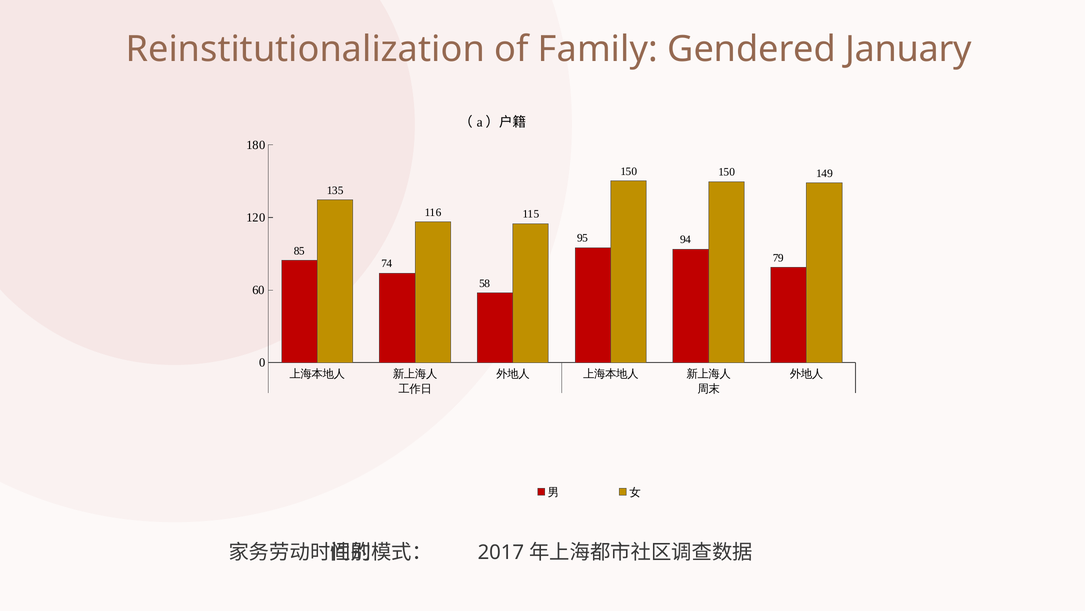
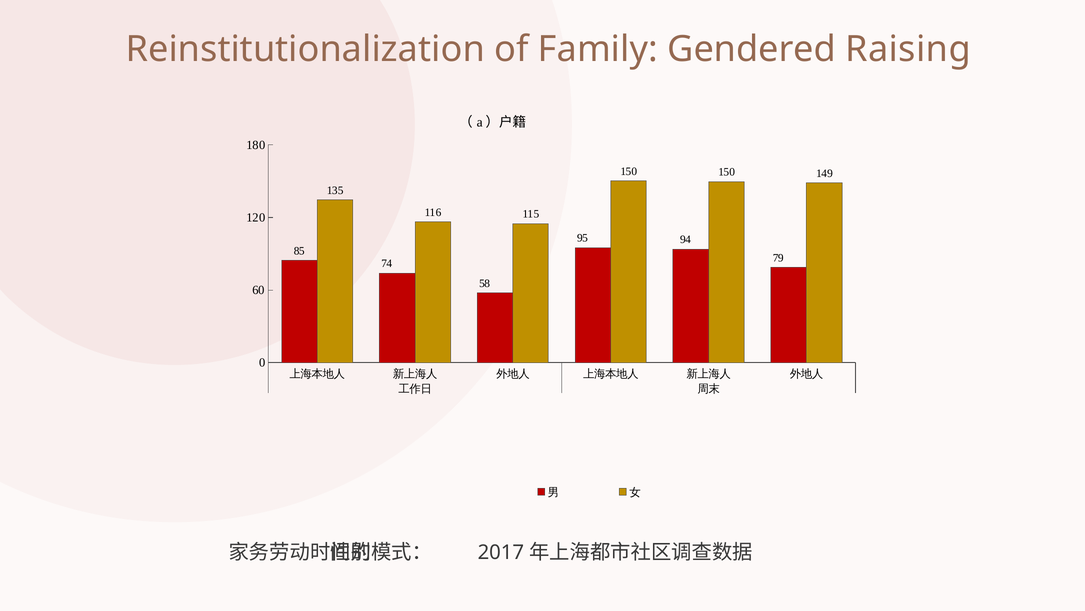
January: January -> Raising
